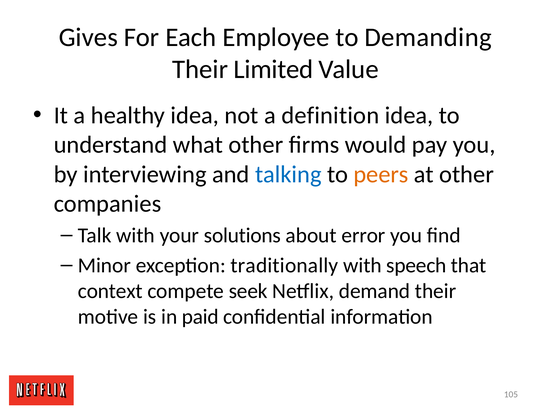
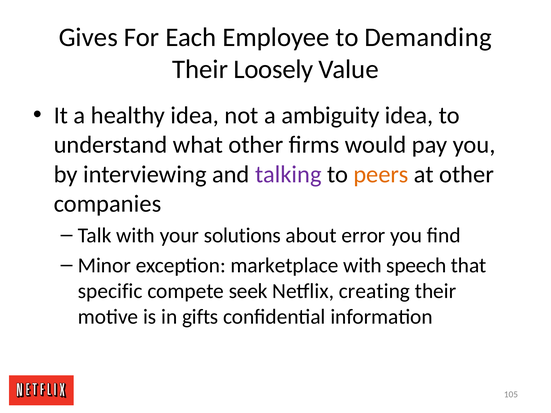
Limited: Limited -> Loosely
definition: definition -> ambiguity
talking colour: blue -> purple
traditionally: traditionally -> marketplace
context: context -> specific
demand: demand -> creating
paid: paid -> gifts
